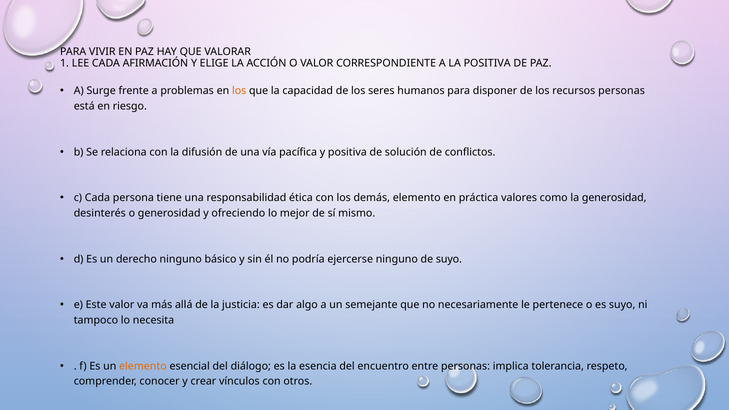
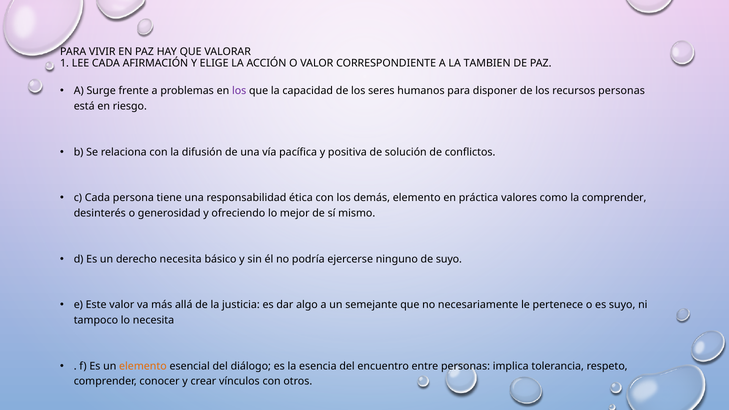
LA POSITIVA: POSITIVA -> TAMBIEN
los at (239, 91) colour: orange -> purple
la generosidad: generosidad -> comprender
derecho ninguno: ninguno -> necesita
